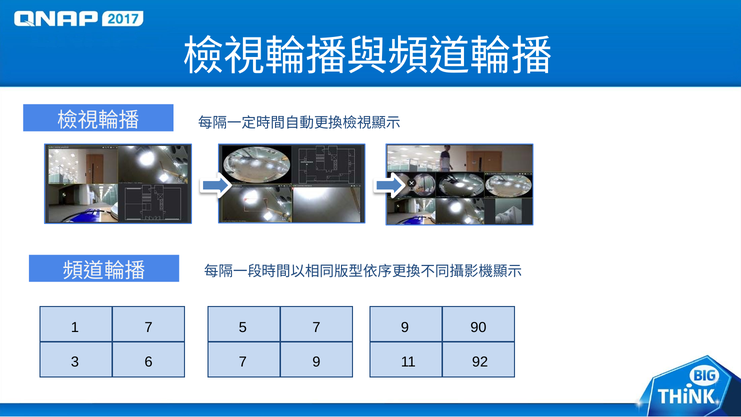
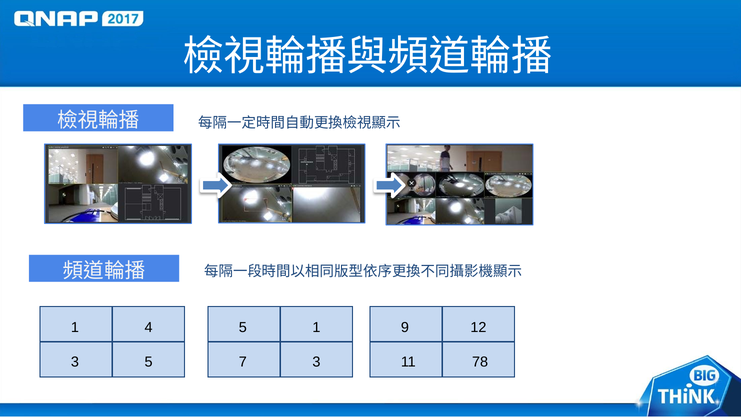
1 7: 7 -> 4
5 7: 7 -> 1
90: 90 -> 12
3 6: 6 -> 5
7 9: 9 -> 3
92: 92 -> 78
